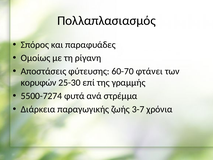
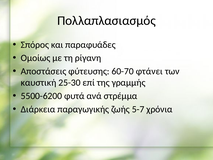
κορυφών: κορυφών -> καυστική
5500-7274: 5500-7274 -> 5500-6200
3-7: 3-7 -> 5-7
